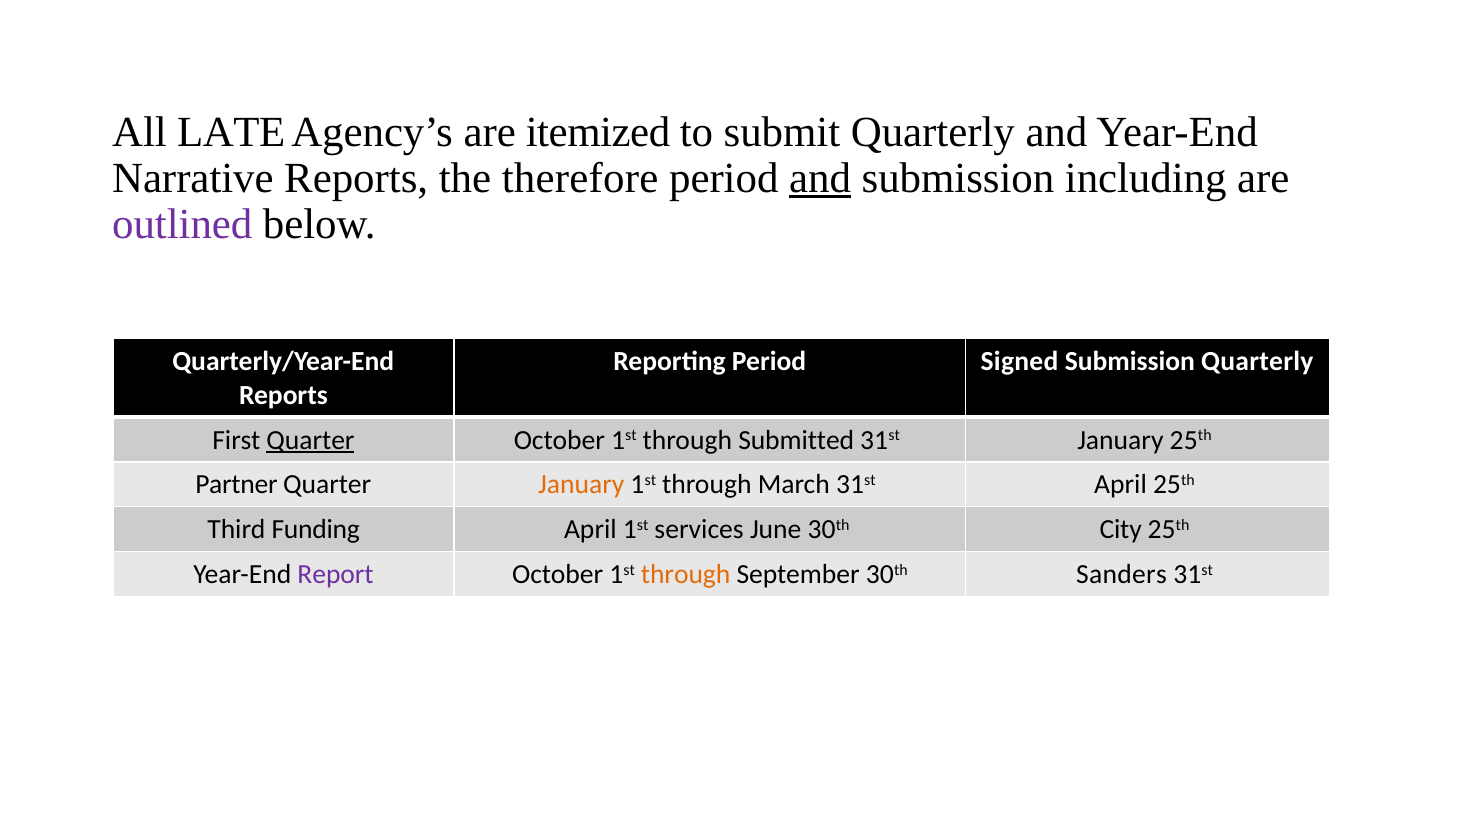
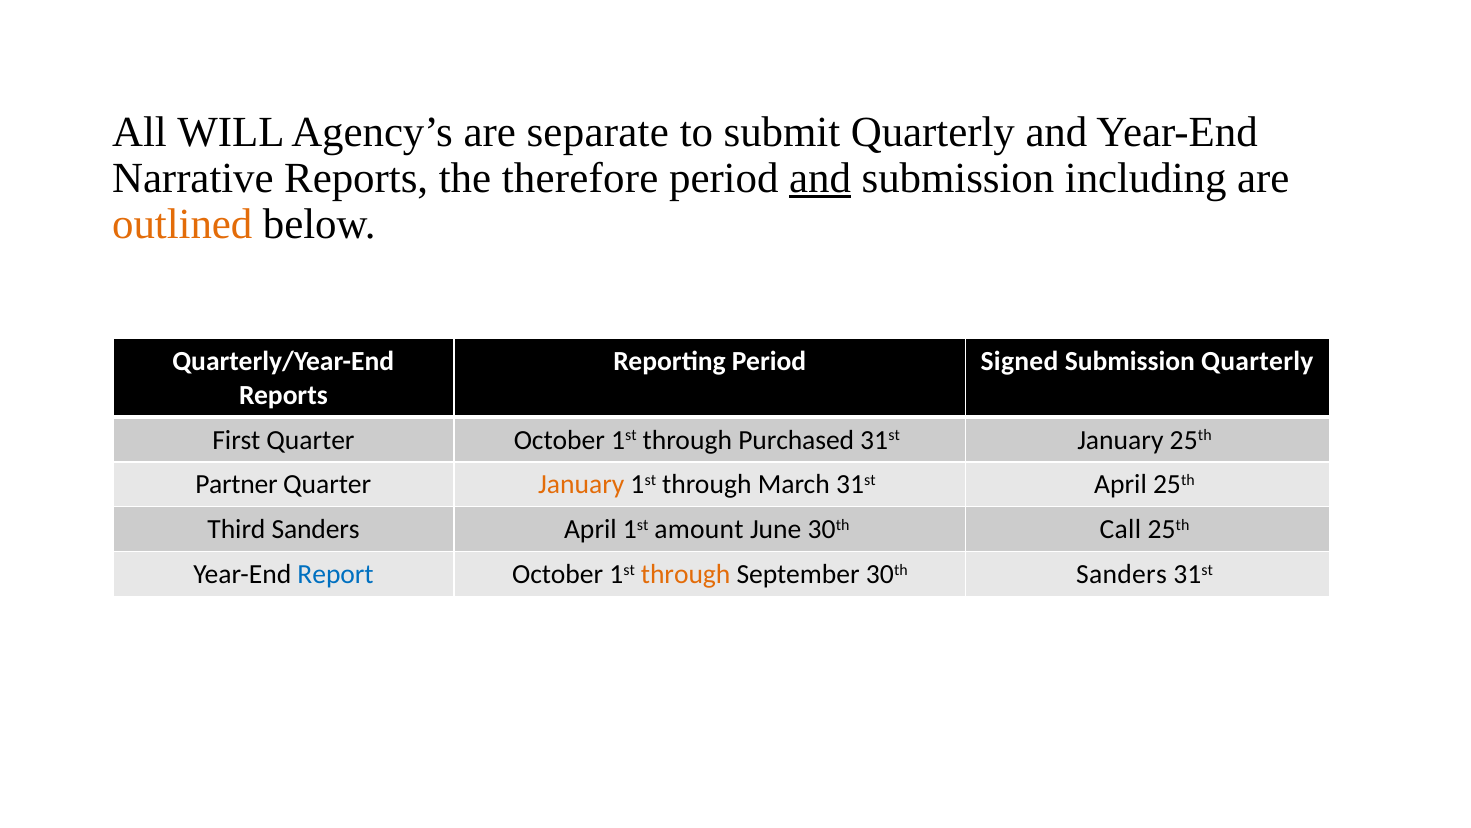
LATE: LATE -> WILL
itemized: itemized -> separate
outlined colour: purple -> orange
Quarter at (311, 440) underline: present -> none
Submitted: Submitted -> Purchased
Third Funding: Funding -> Sanders
services: services -> amount
City: City -> Call
Report colour: purple -> blue
